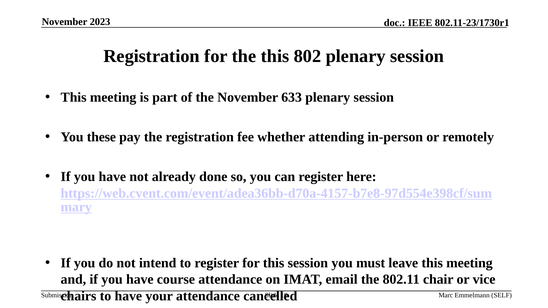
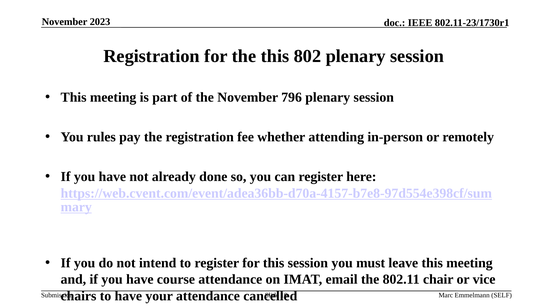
633: 633 -> 796
these: these -> rules
